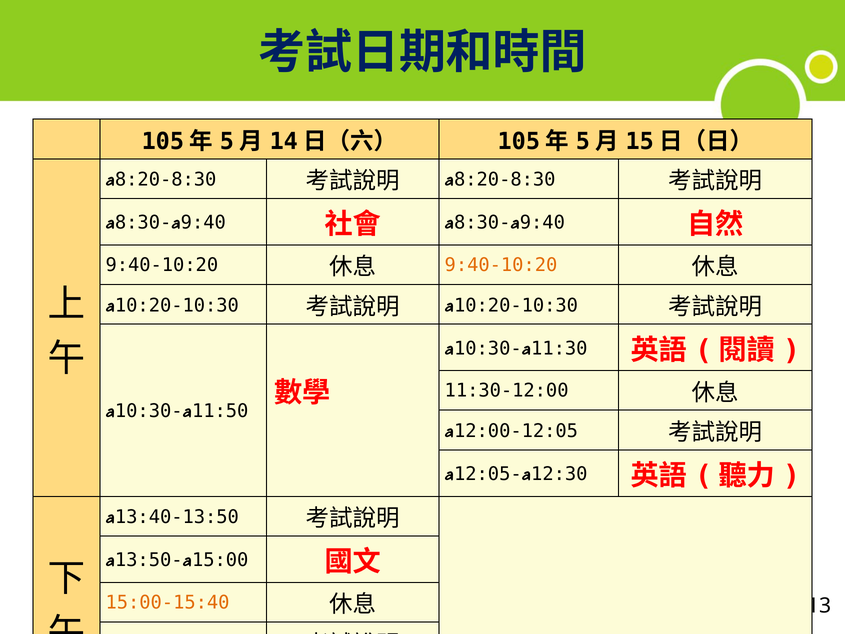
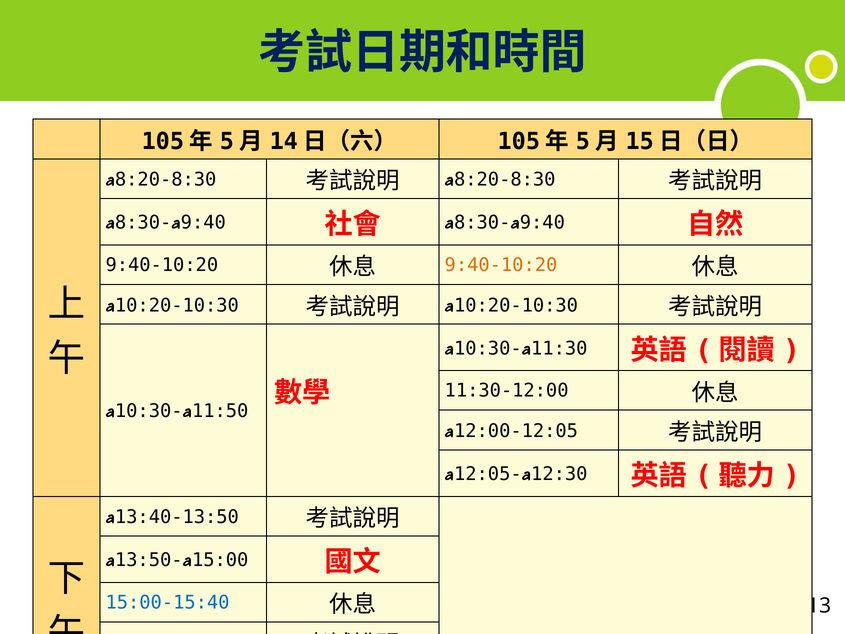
15:00-15:40 colour: orange -> blue
